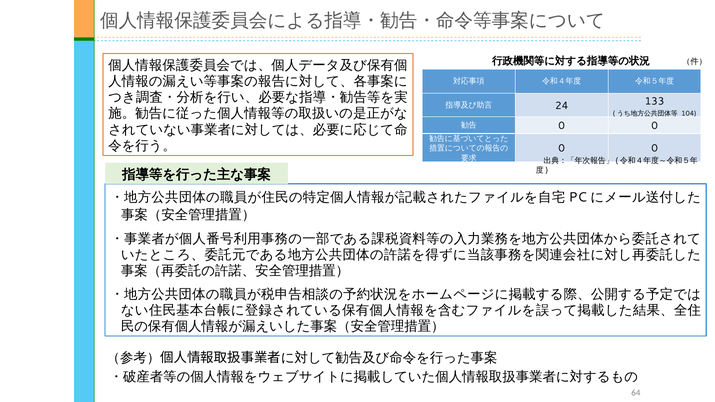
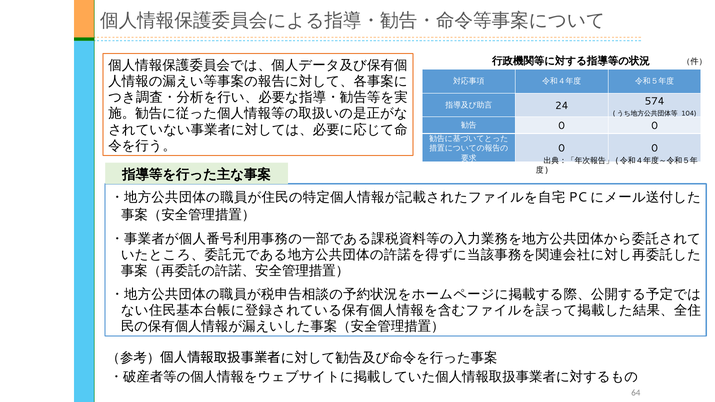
133: 133 -> 574
